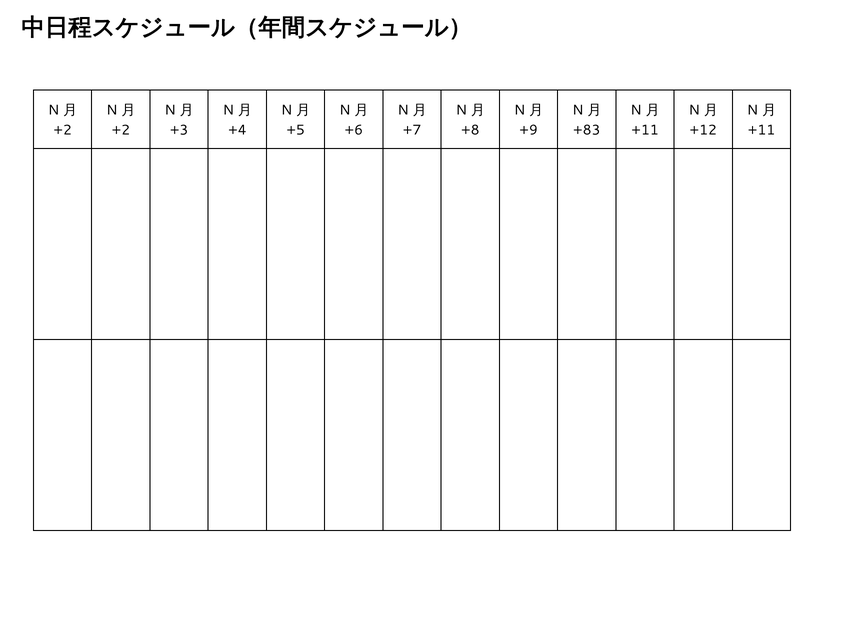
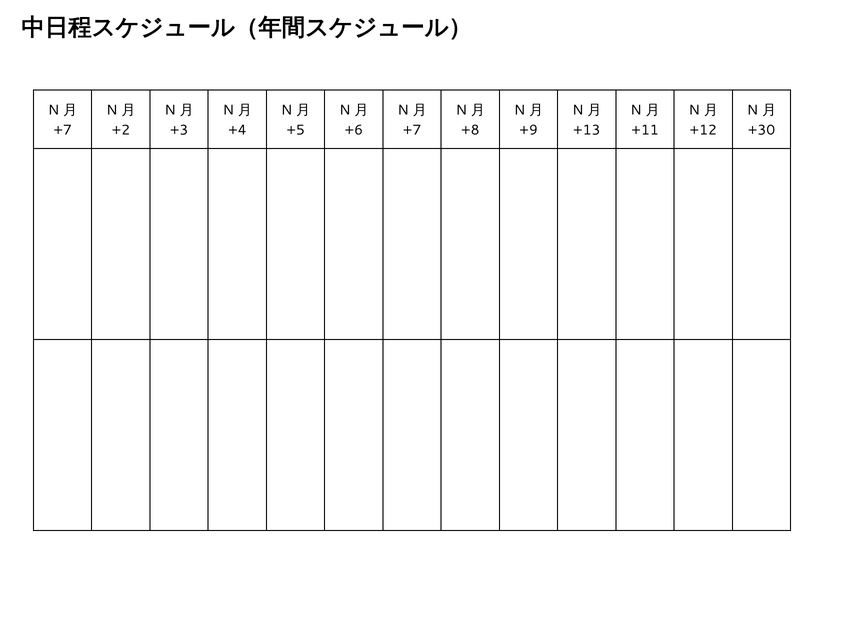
+2 at (63, 130): +2 -> +7
+83: +83 -> +13
+11 at (762, 130): +11 -> +30
